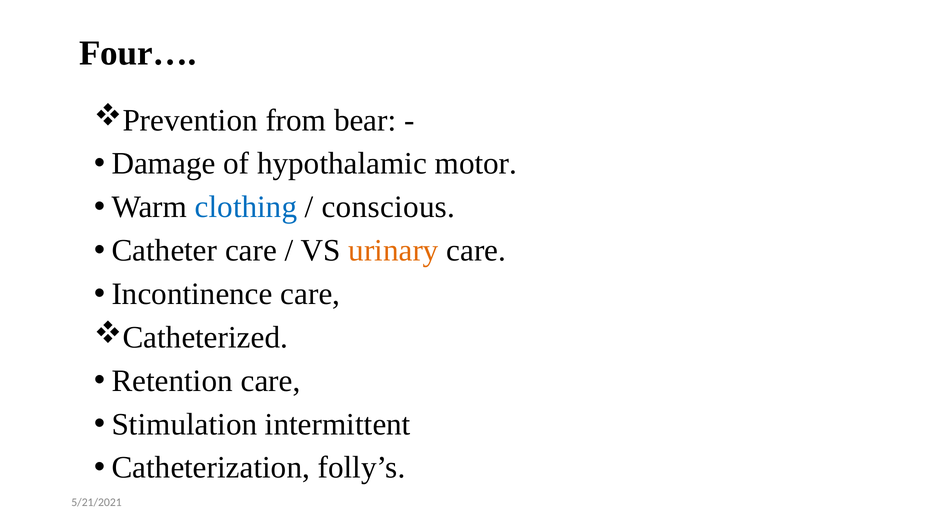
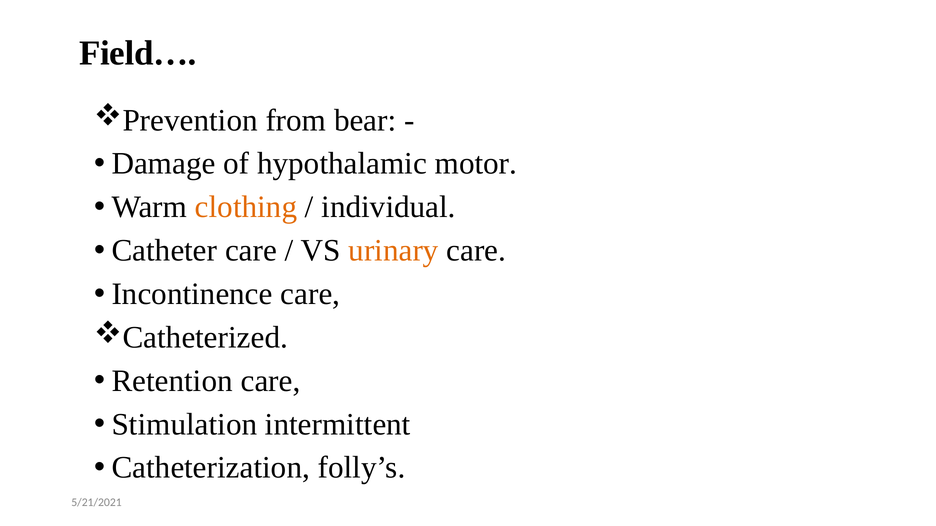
Four…: Four… -> Field…
clothing colour: blue -> orange
conscious: conscious -> individual
